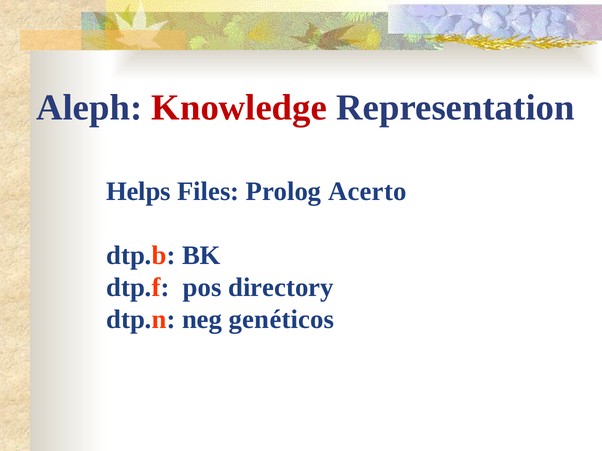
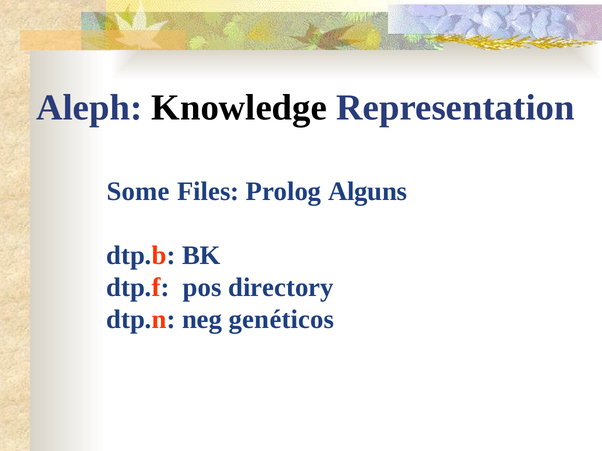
Knowledge colour: red -> black
Helps: Helps -> Some
Acerto: Acerto -> Alguns
